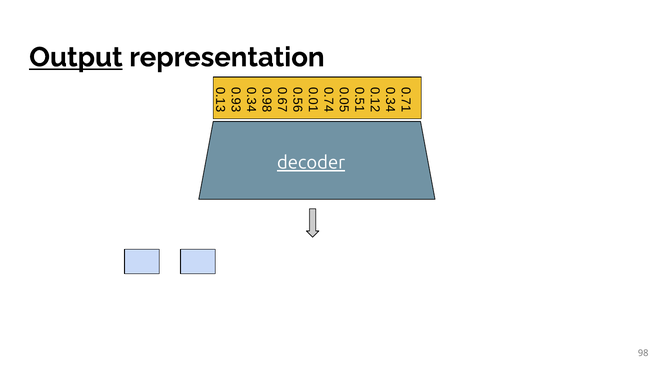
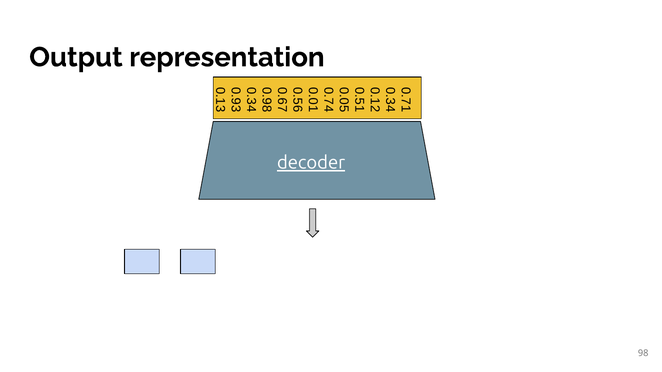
Output underline: present -> none
